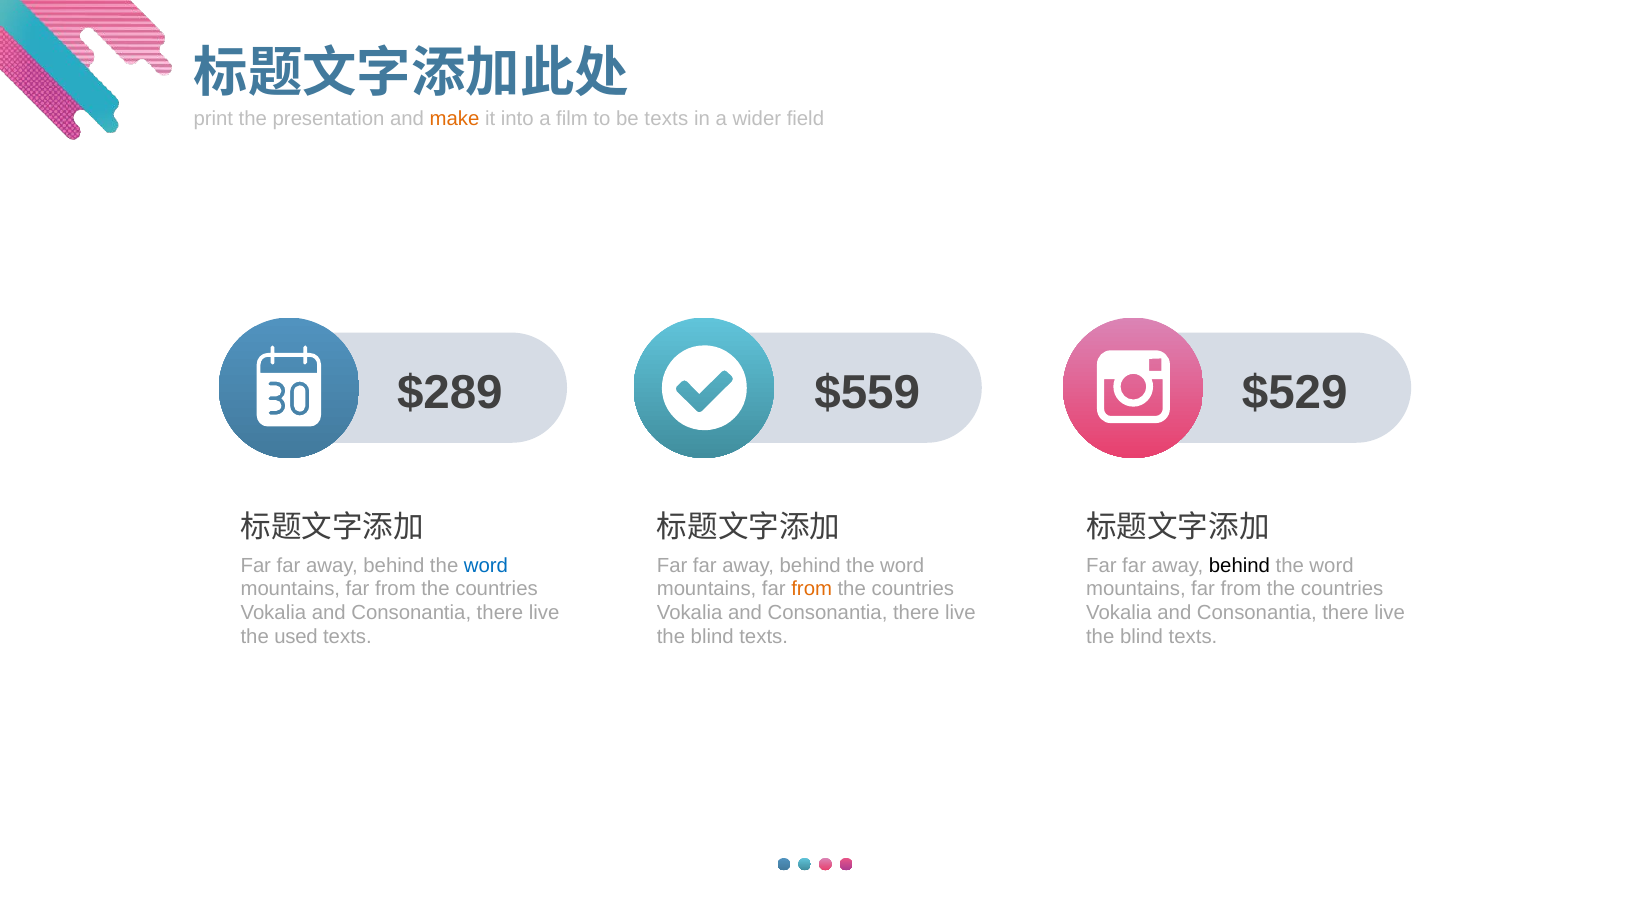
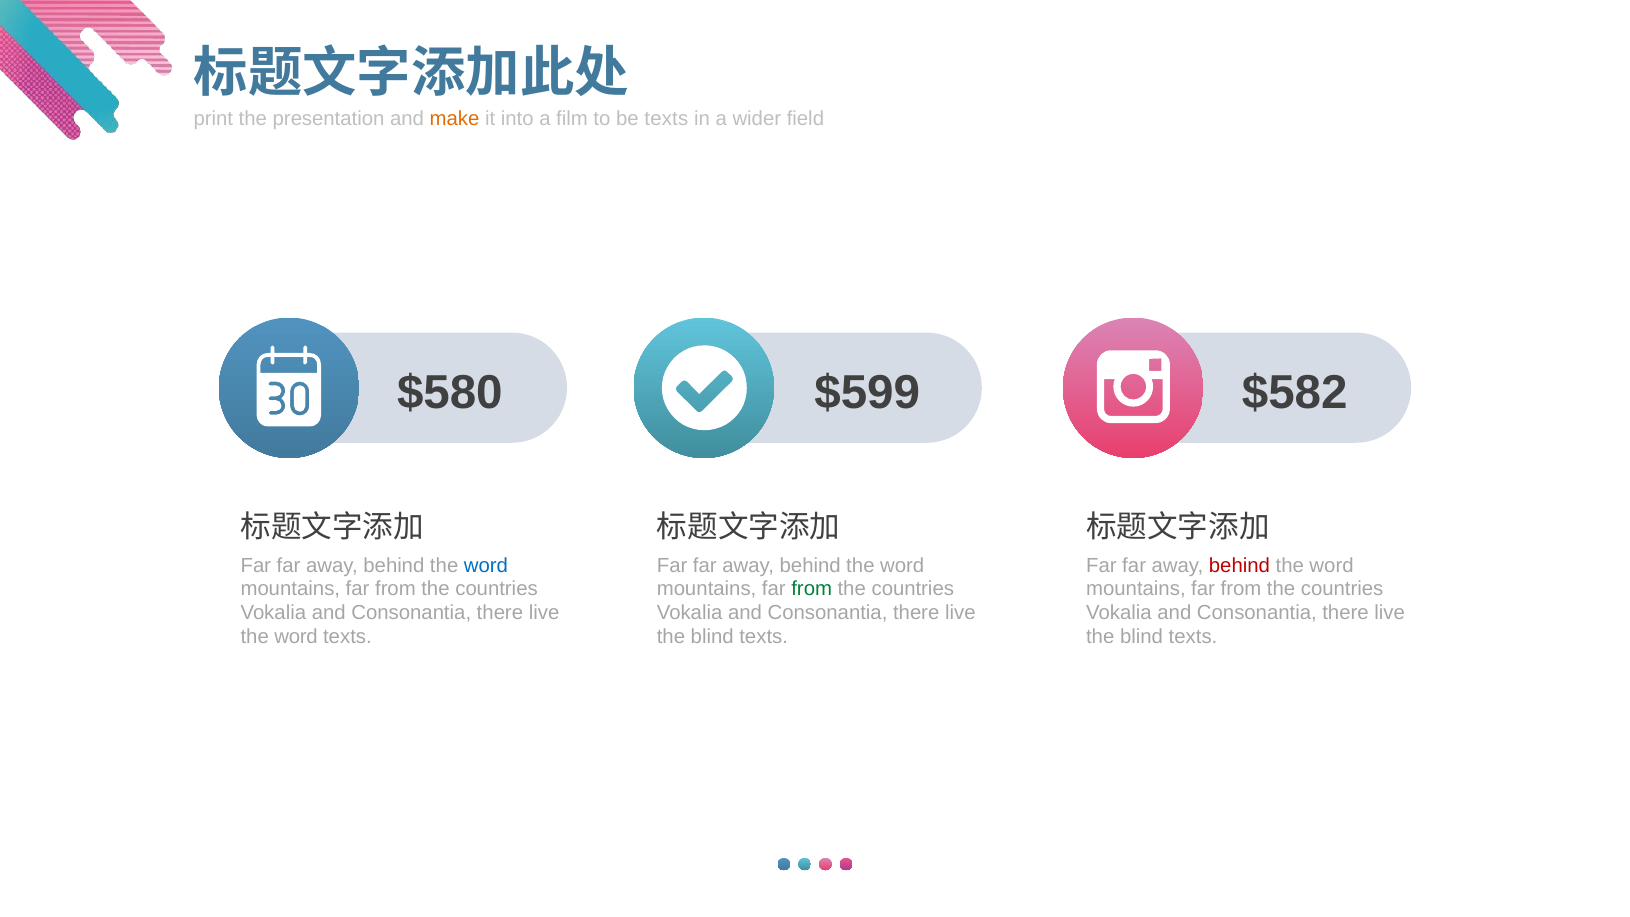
$289: $289 -> $580
$559: $559 -> $599
$529: $529 -> $582
behind at (1239, 565) colour: black -> red
from at (812, 589) colour: orange -> green
used at (296, 637): used -> word
